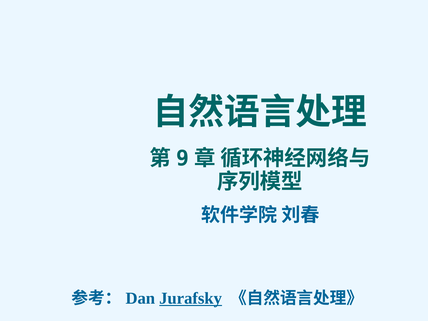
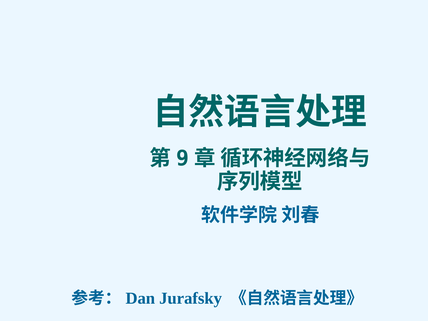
Jurafsky underline: present -> none
